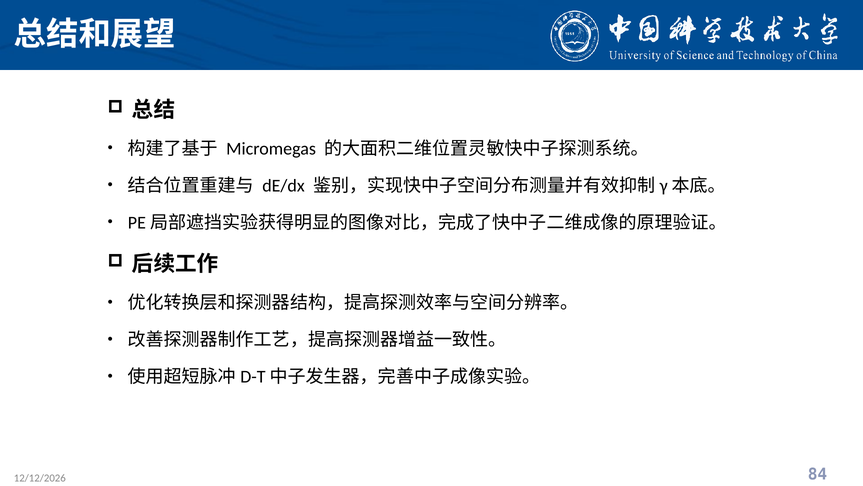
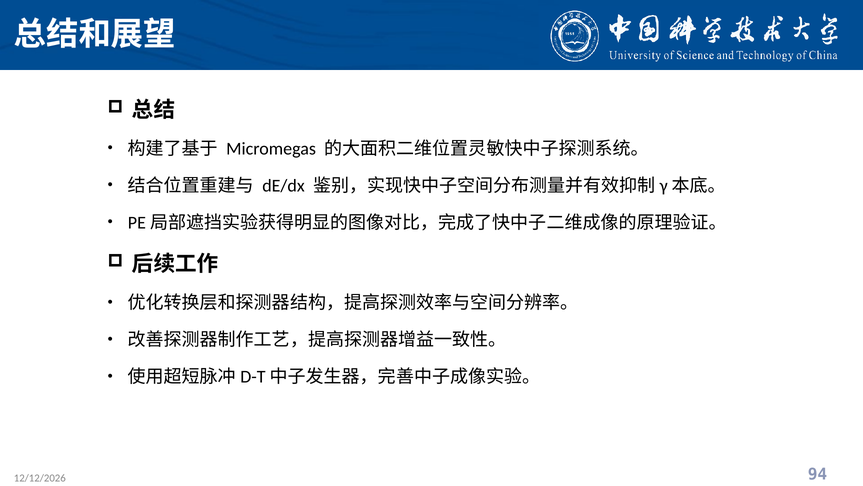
84: 84 -> 94
